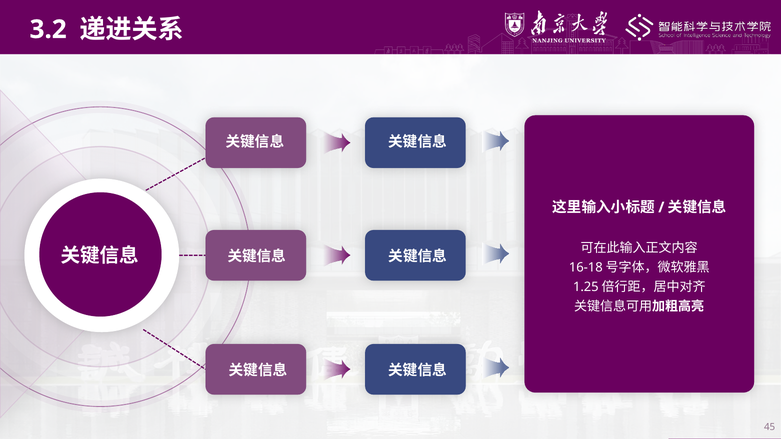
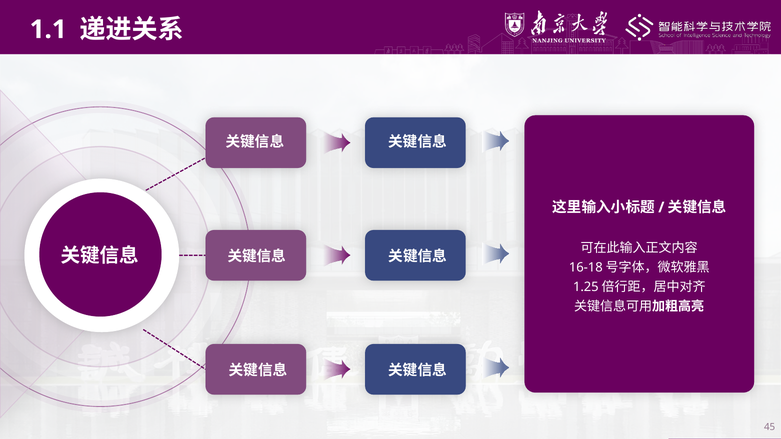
3.2: 3.2 -> 1.1
